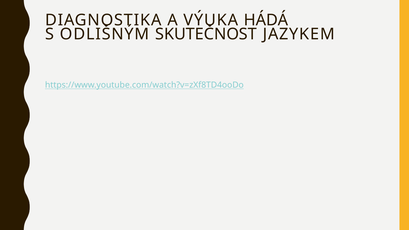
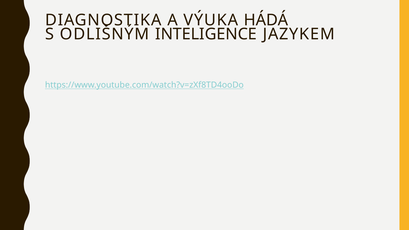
SKUTEČNOST: SKUTEČNOST -> INTELIGENCE
